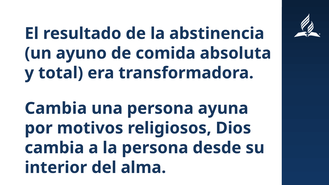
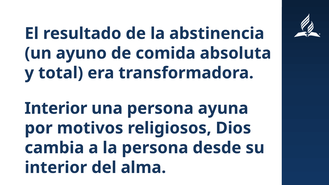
Cambia at (56, 108): Cambia -> Interior
